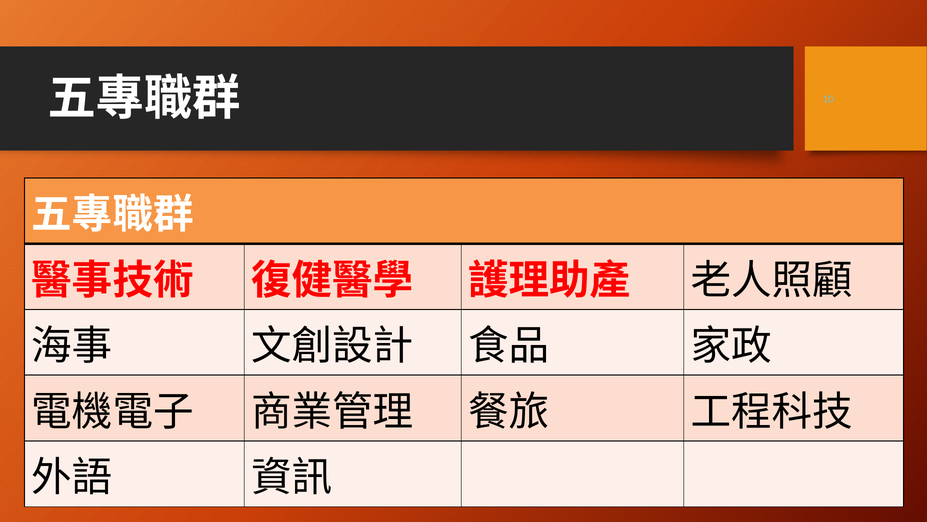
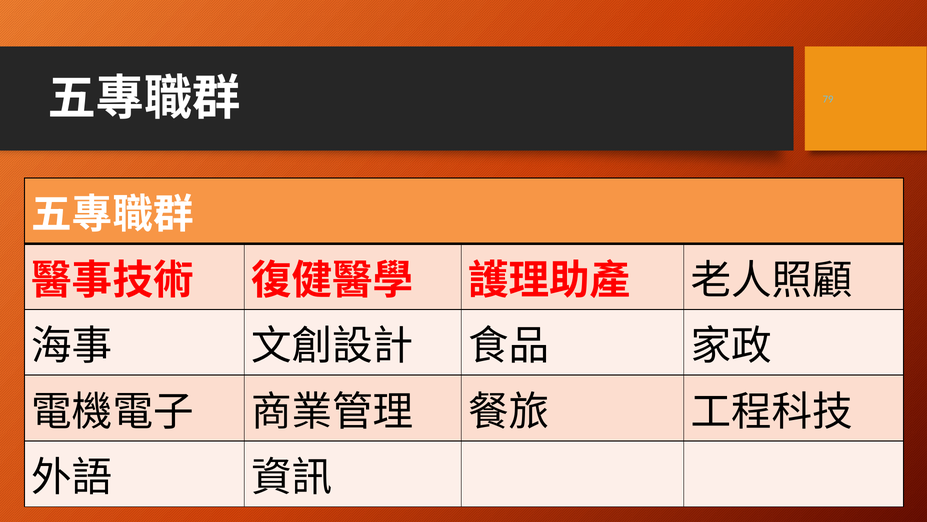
10: 10 -> 79
